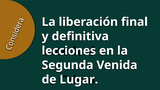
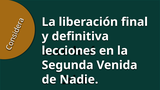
Lugar: Lugar -> Nadie
